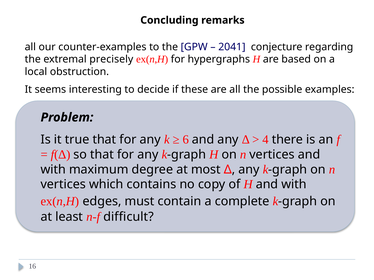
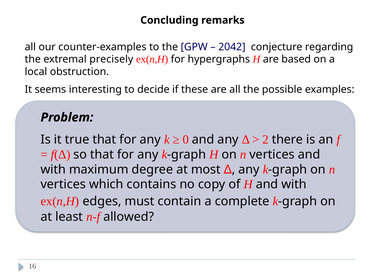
2041: 2041 -> 2042
6: 6 -> 0
4: 4 -> 2
difficult: difficult -> allowed
